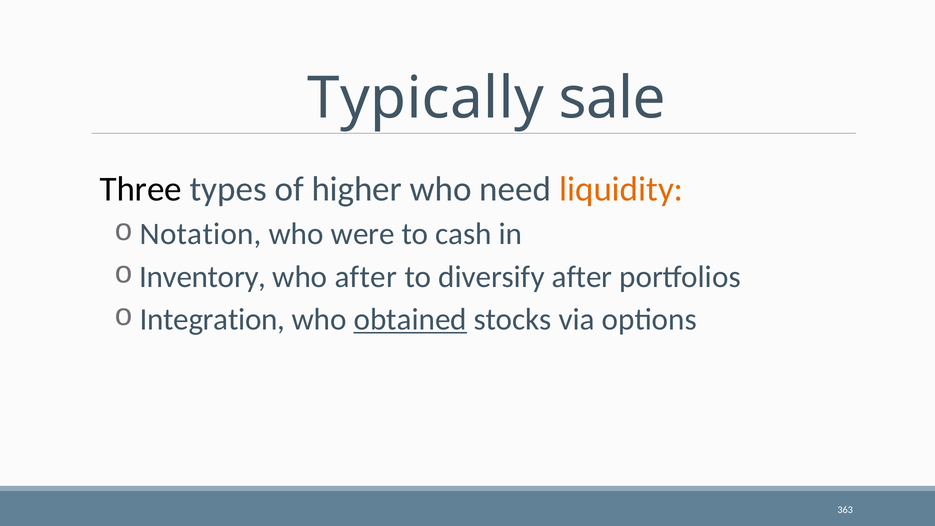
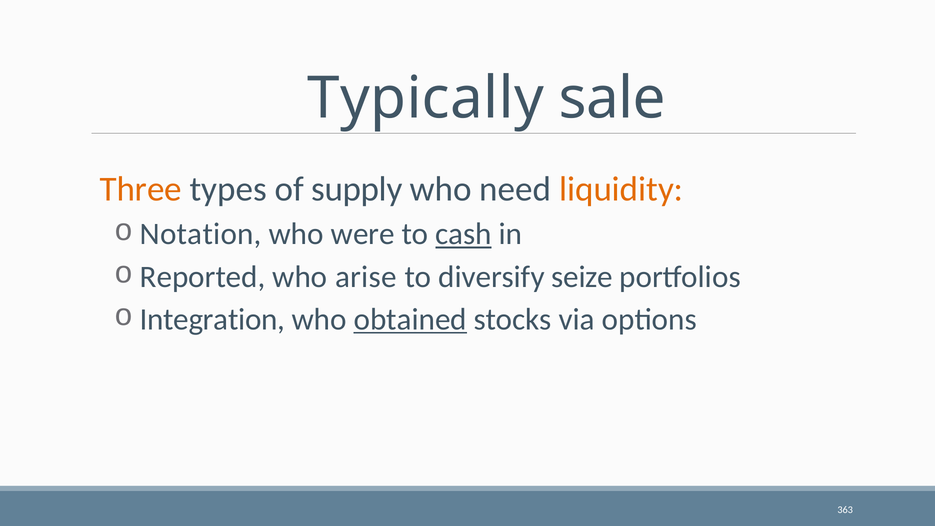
Three colour: black -> orange
higher: higher -> supply
cash underline: none -> present
Inventory: Inventory -> Reported
who after: after -> arise
diversify after: after -> seize
